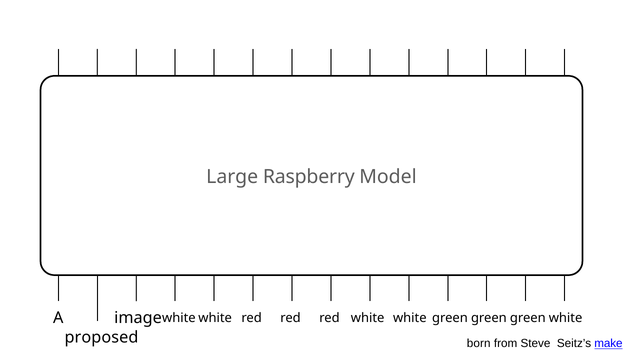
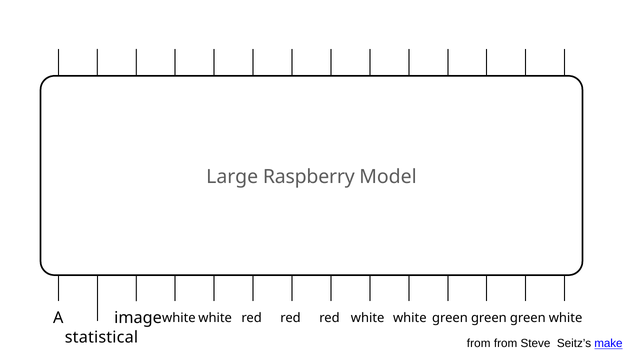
proposed: proposed -> statistical
born at (479, 343): born -> from
